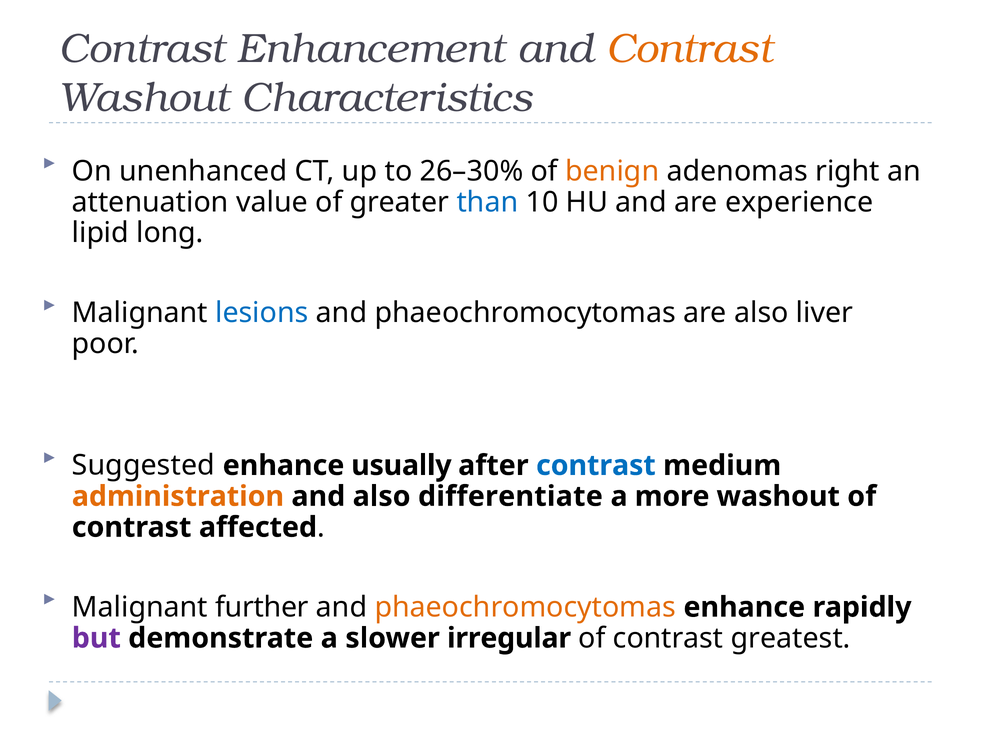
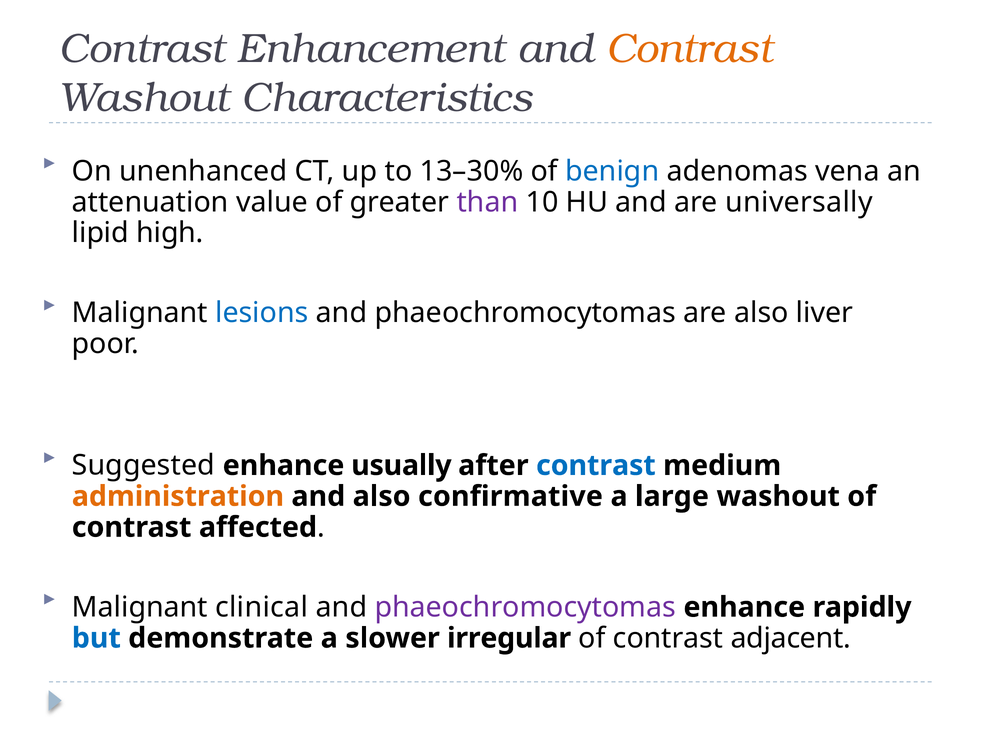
26–30%: 26–30% -> 13–30%
benign colour: orange -> blue
right: right -> vena
than colour: blue -> purple
experience: experience -> universally
long: long -> high
differentiate: differentiate -> confirmative
more: more -> large
further: further -> clinical
phaeochromocytomas at (525, 607) colour: orange -> purple
but colour: purple -> blue
greatest: greatest -> adjacent
